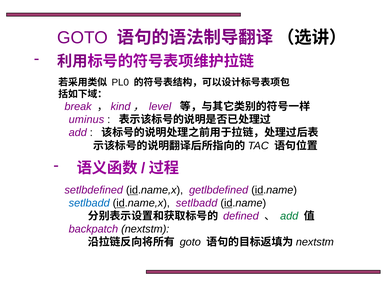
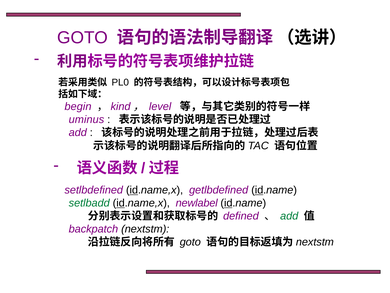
break: break -> begin
setlbadd at (89, 203) colour: blue -> green
id.name,x setlbadd: setlbadd -> newlabel
